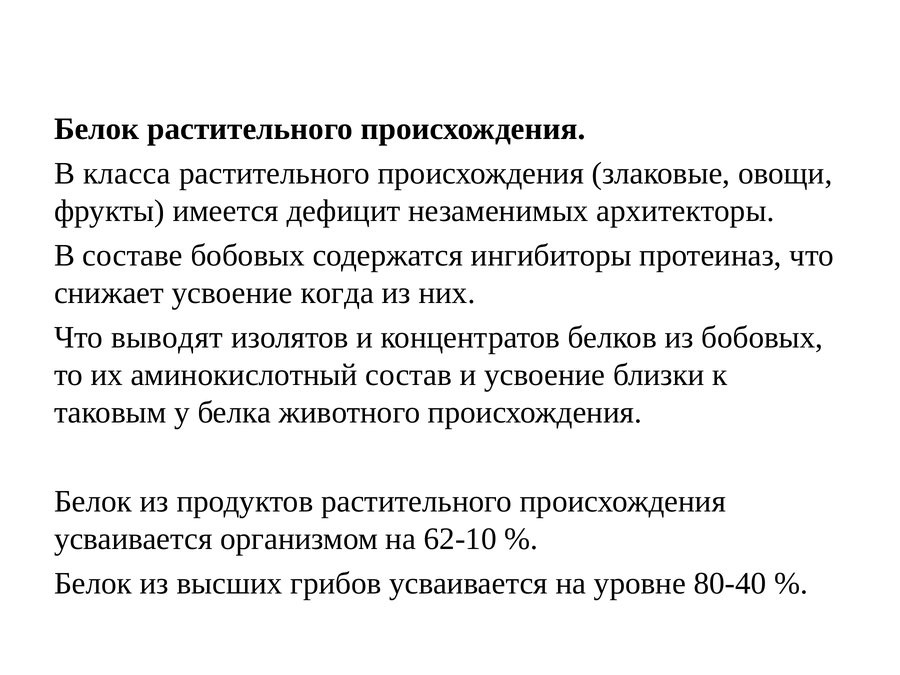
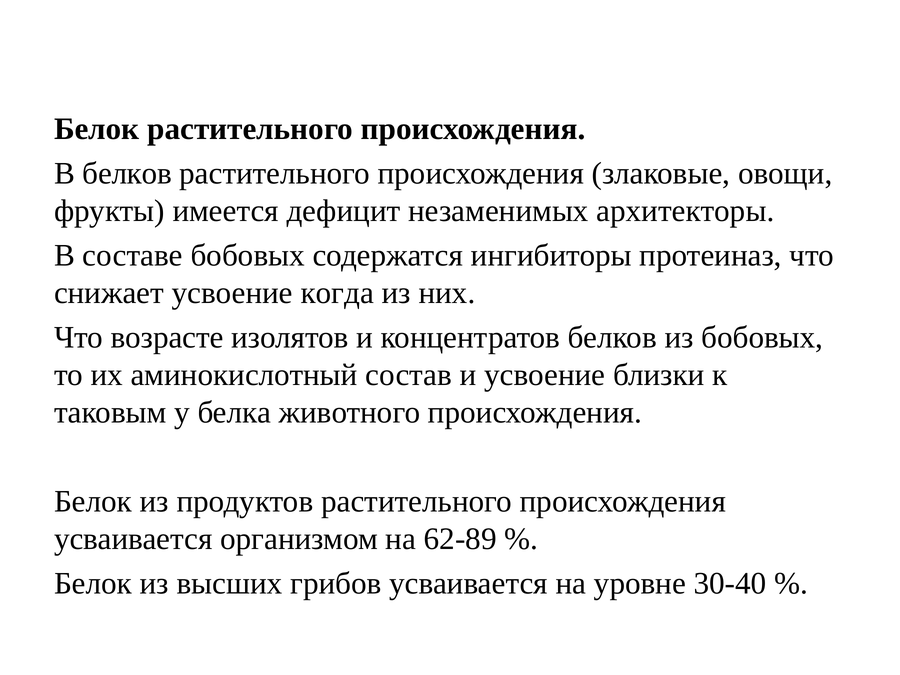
В класса: класса -> белков
выводят: выводят -> возрасте
62-10: 62-10 -> 62-89
80-40: 80-40 -> 30-40
